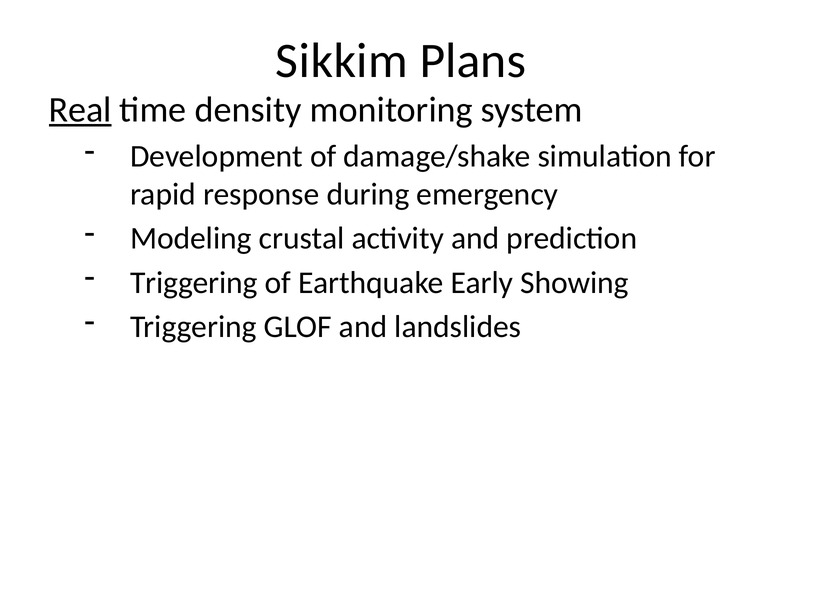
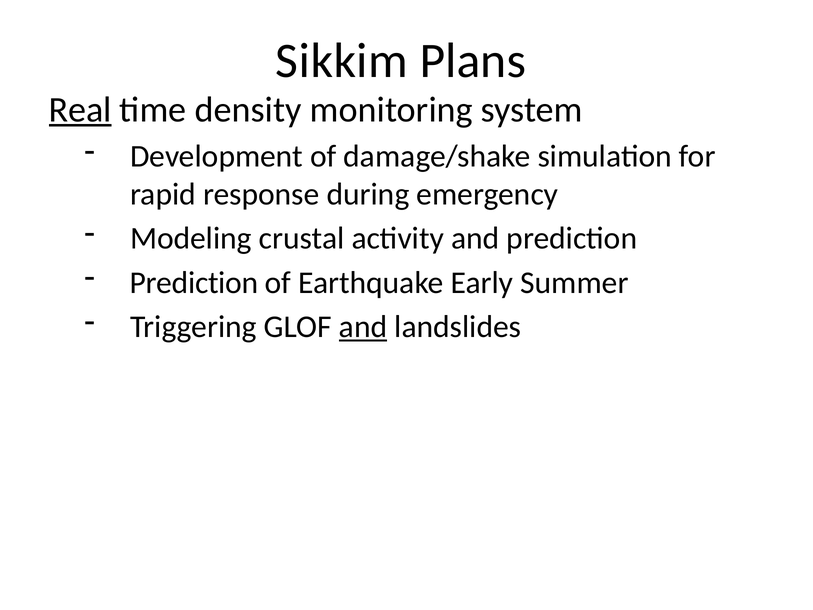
Triggering at (194, 283): Triggering -> Prediction
Showing: Showing -> Summer
and at (363, 327) underline: none -> present
